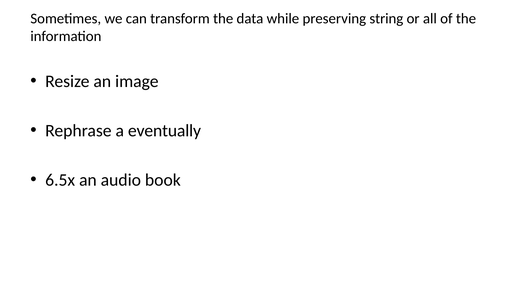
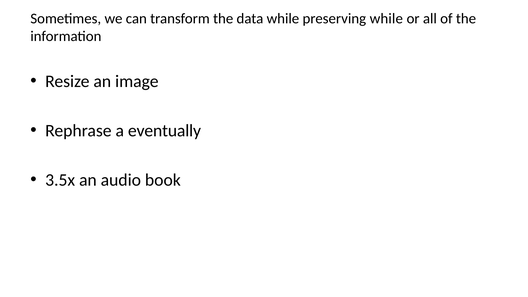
preserving string: string -> while
6.5x: 6.5x -> 3.5x
